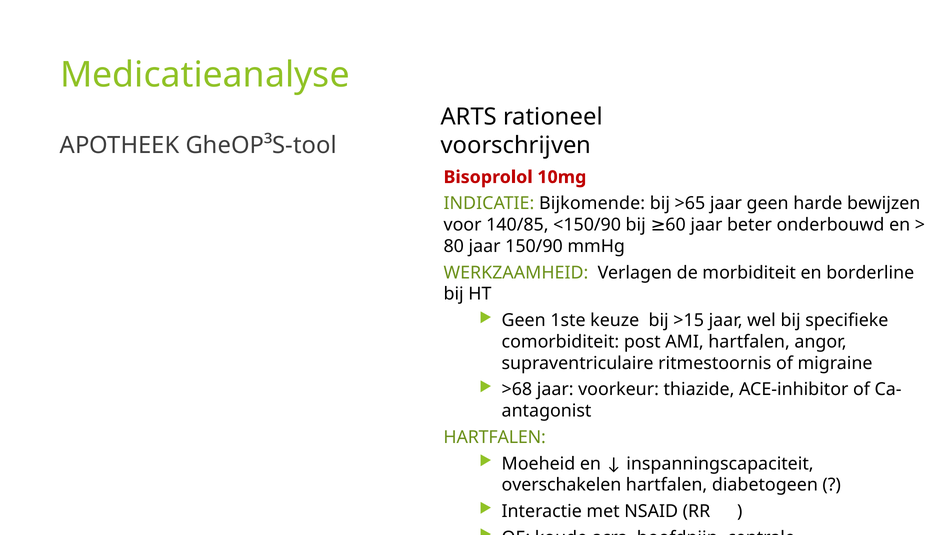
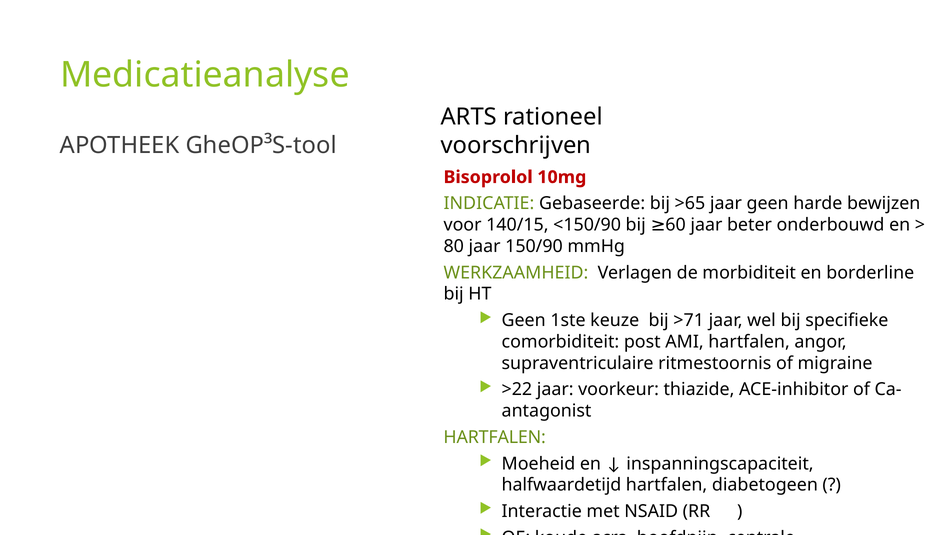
Bijkomende: Bijkomende -> Gebaseerde
140/85: 140/85 -> 140/15
>15: >15 -> >71
>68: >68 -> >22
overschakelen: overschakelen -> halfwaardetijd
